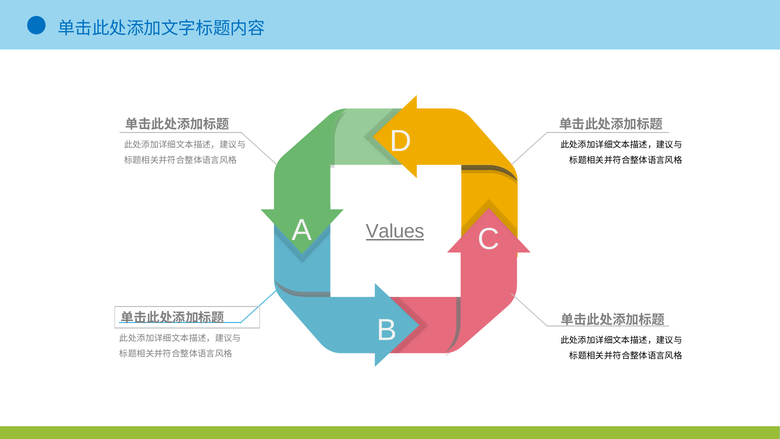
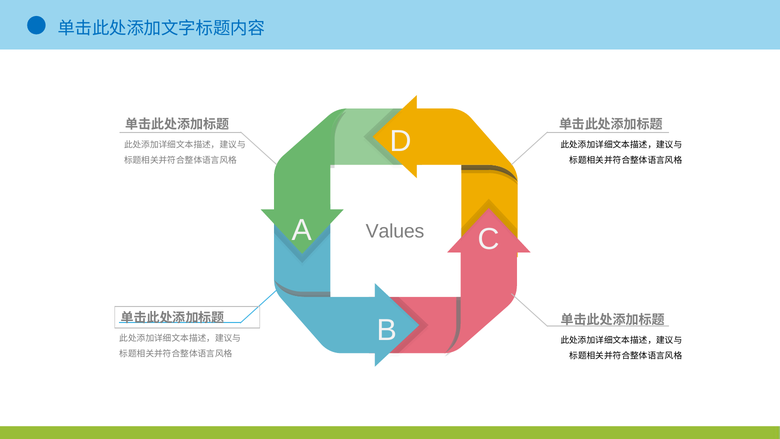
Values underline: present -> none
